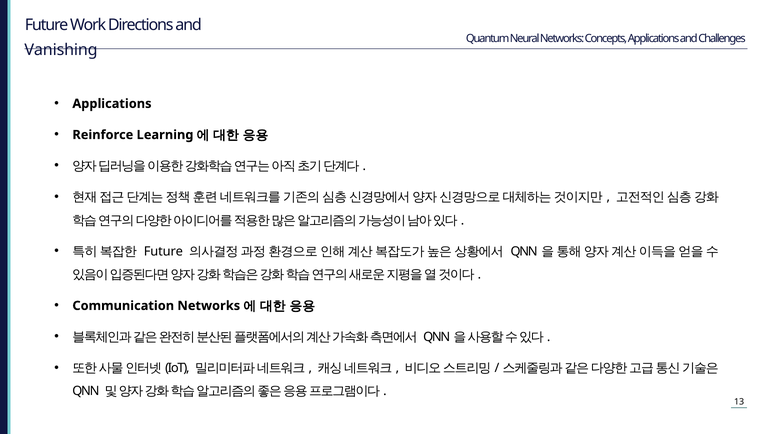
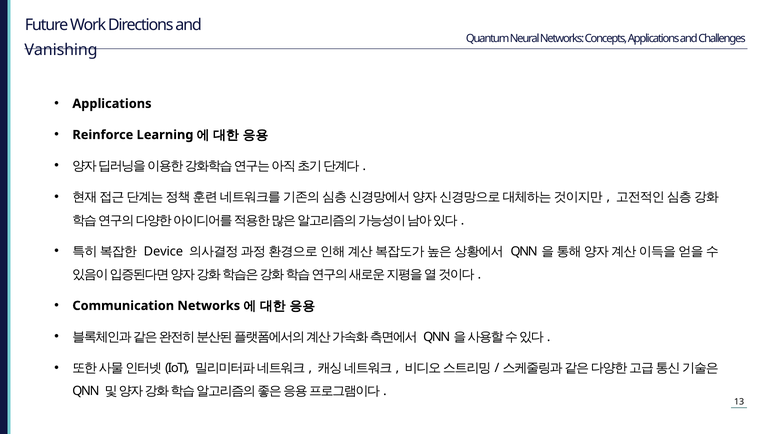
Future at (163, 252): Future -> Device
